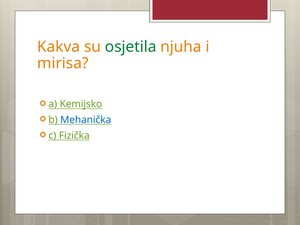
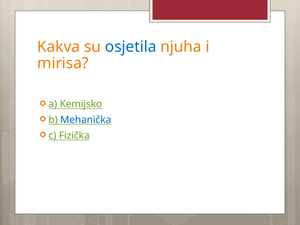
osjetila colour: green -> blue
